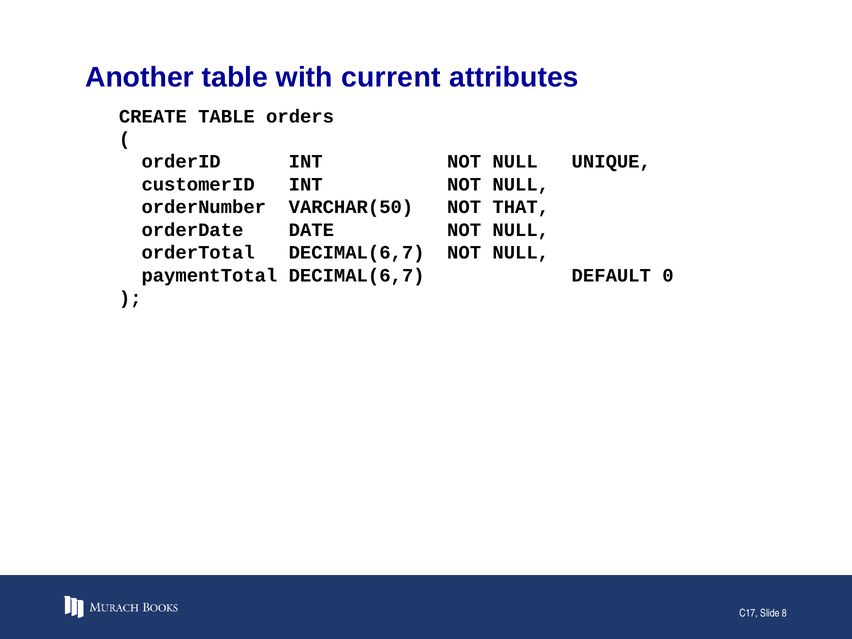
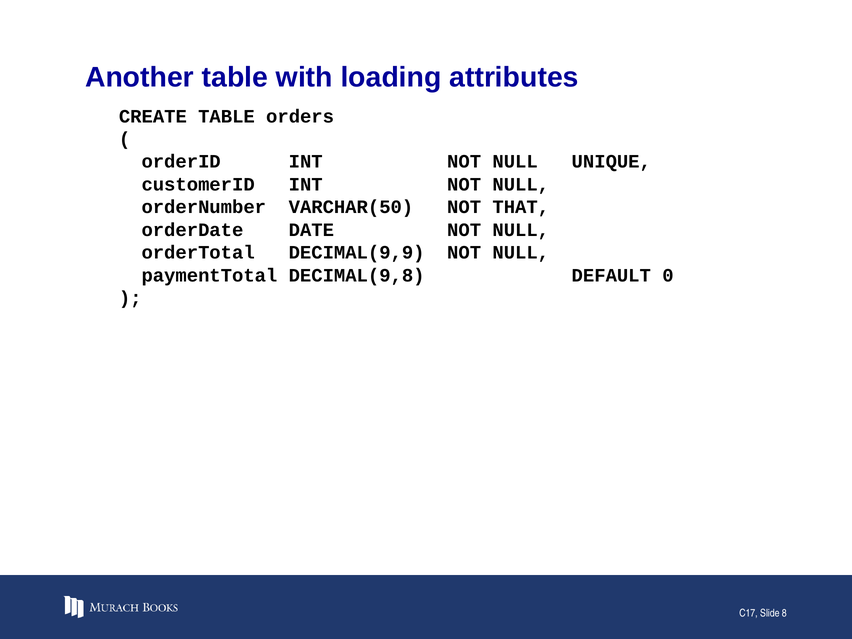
current: current -> loading
orderTotal DECIMAL(6,7: DECIMAL(6,7 -> DECIMAL(9,9
paymentTotal DECIMAL(6,7: DECIMAL(6,7 -> DECIMAL(9,8
